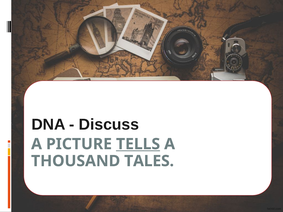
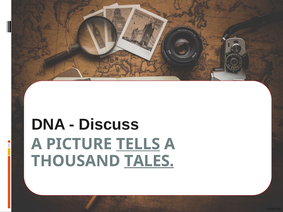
TALES underline: none -> present
